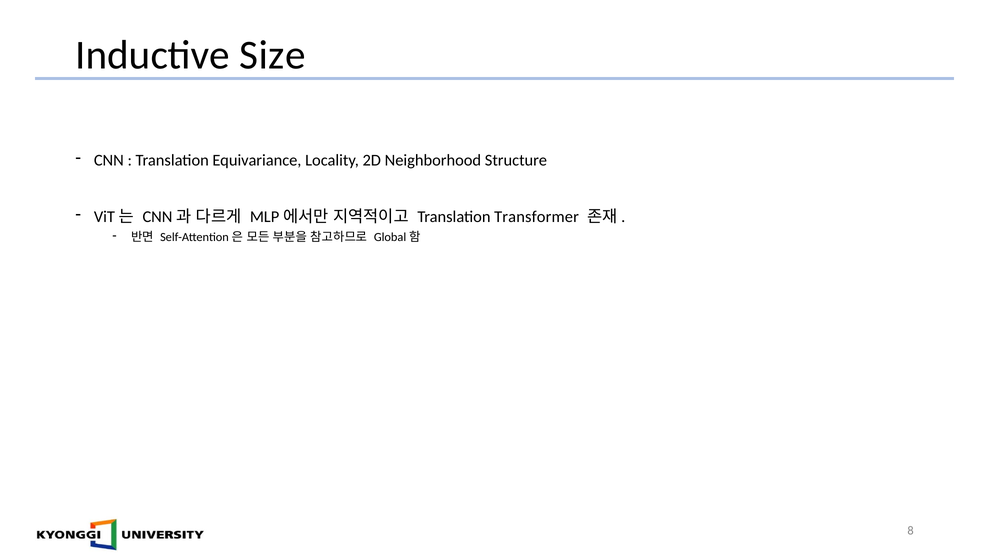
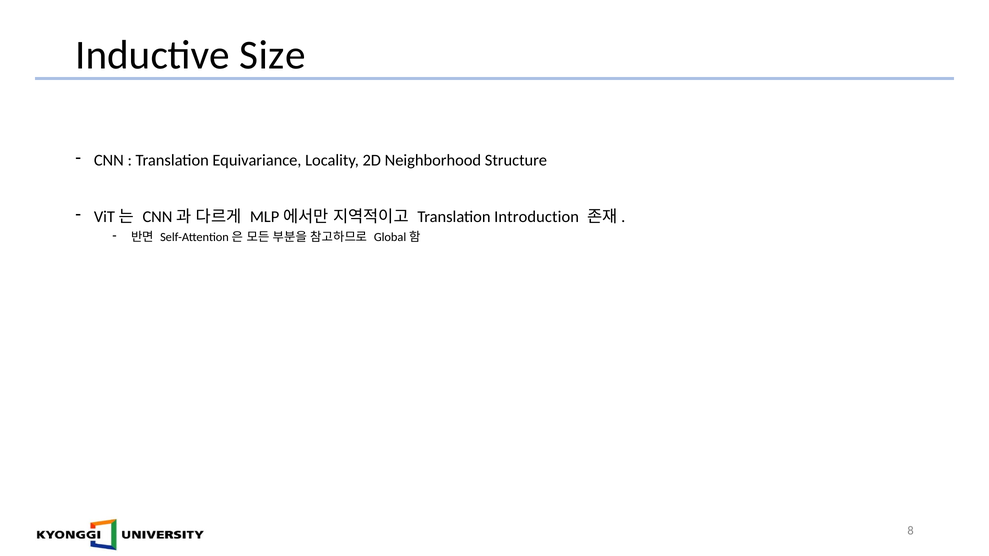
Transformer: Transformer -> Introduction
